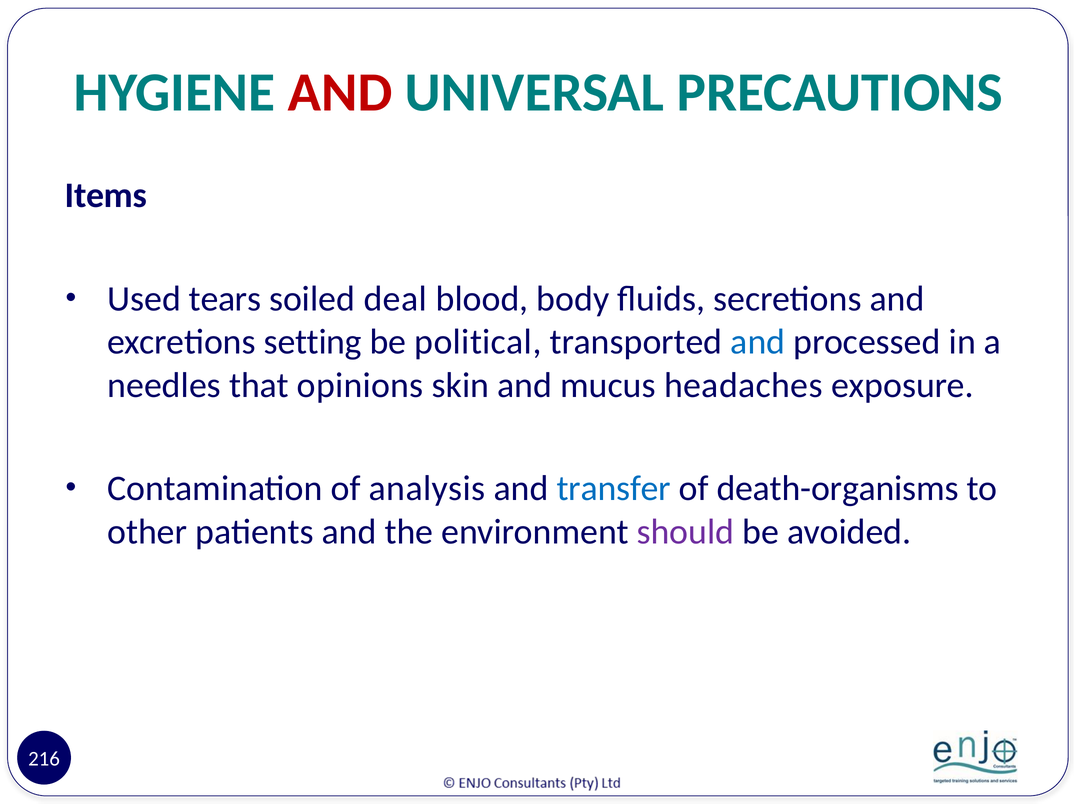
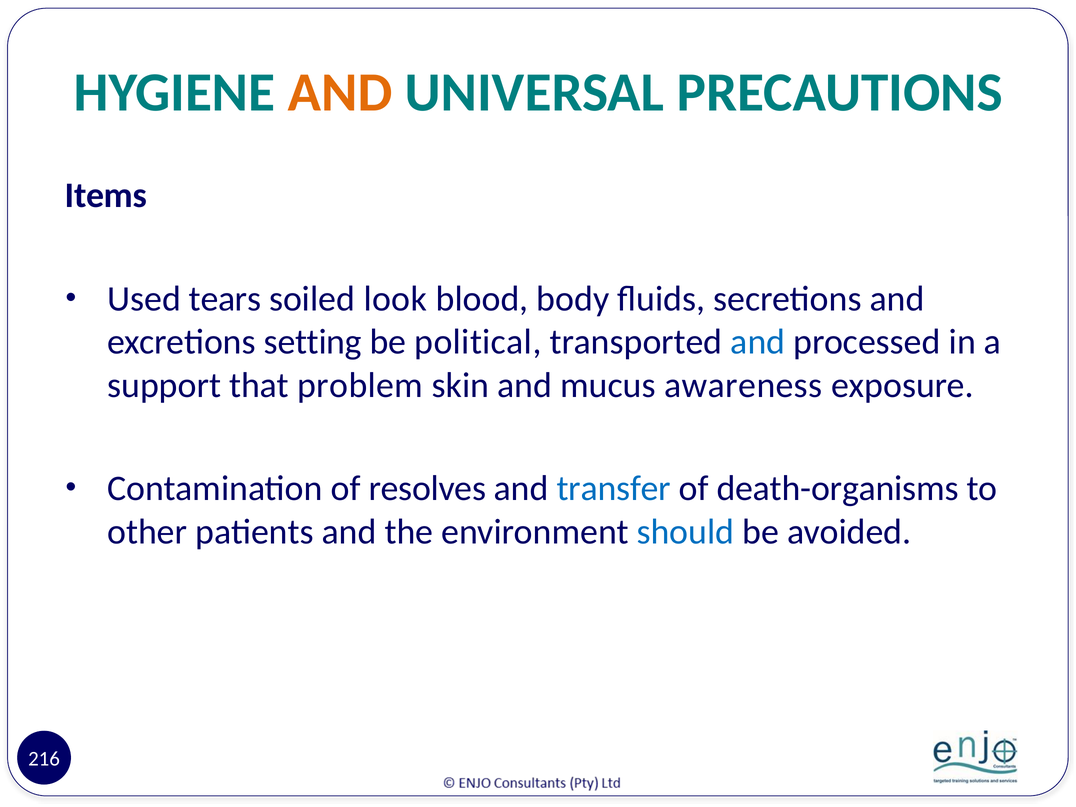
AND at (340, 93) colour: red -> orange
deal: deal -> look
needles: needles -> support
opinions: opinions -> problem
headaches: headaches -> awareness
analysis: analysis -> resolves
should colour: purple -> blue
